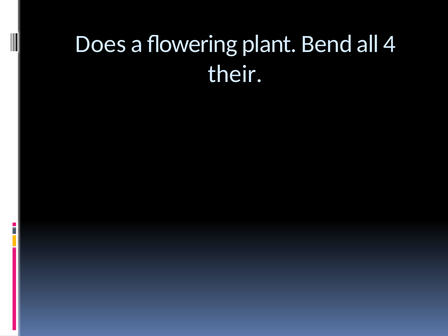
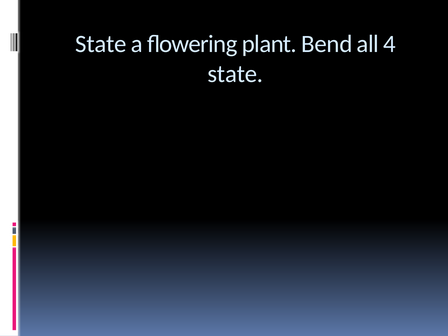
Does at (101, 44): Does -> State
their at (235, 74): their -> state
